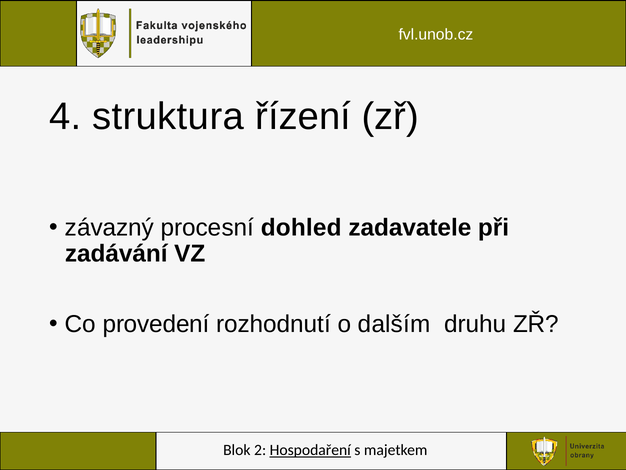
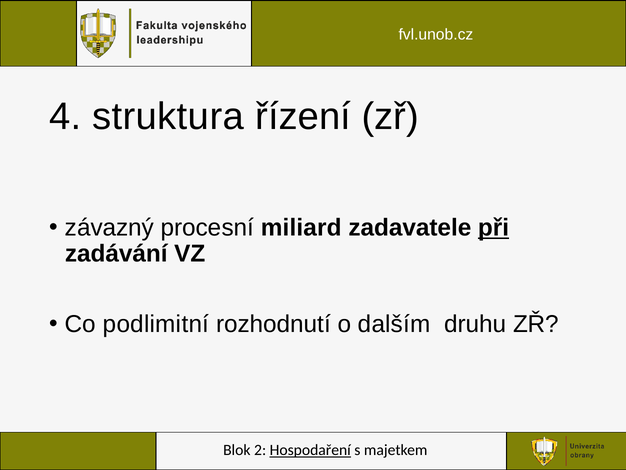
dohled: dohled -> miliard
při underline: none -> present
provedení: provedení -> podlimitní
